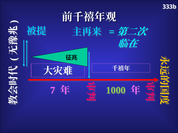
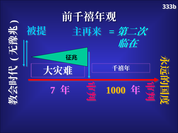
1000 colour: light green -> yellow
